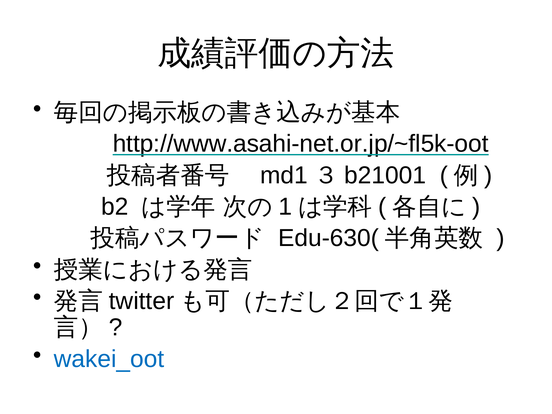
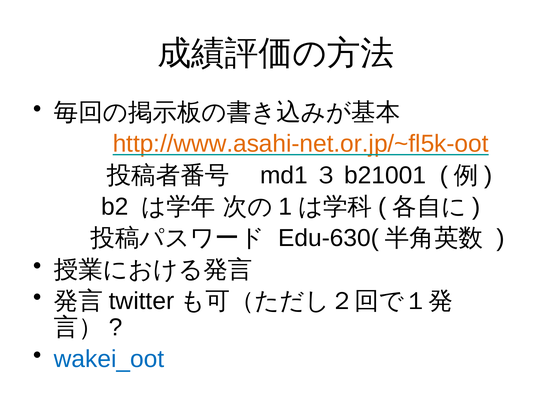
http://www.asahi-net.or.jp/~fl5k-oot colour: black -> orange
